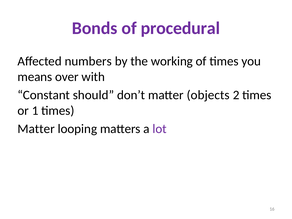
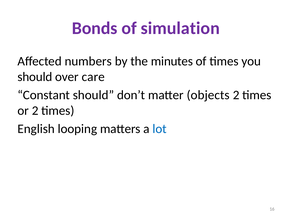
procedural: procedural -> simulation
working: working -> minutes
means at (35, 77): means -> should
with: with -> care
or 1: 1 -> 2
Matter at (36, 129): Matter -> English
lot colour: purple -> blue
